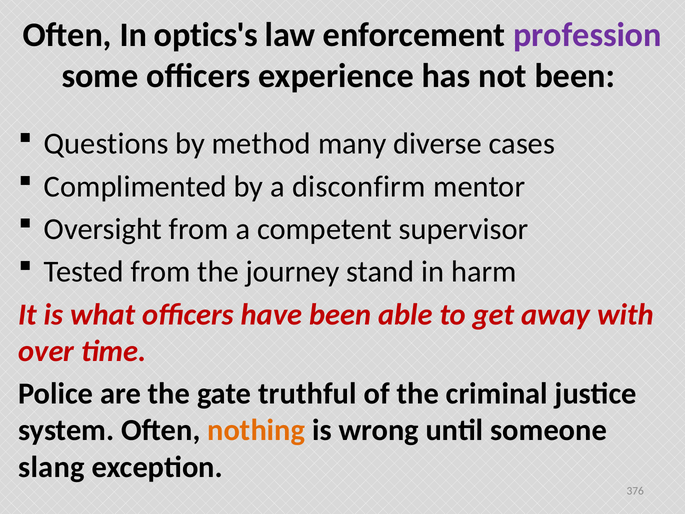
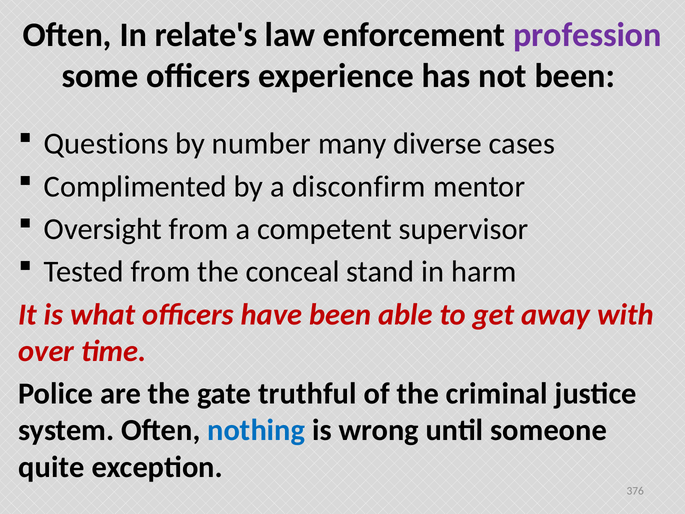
optics's: optics's -> relate's
method: method -> number
journey: journey -> conceal
nothing colour: orange -> blue
slang: slang -> quite
